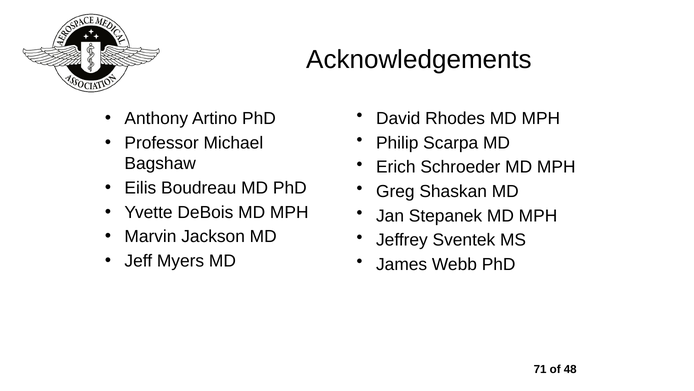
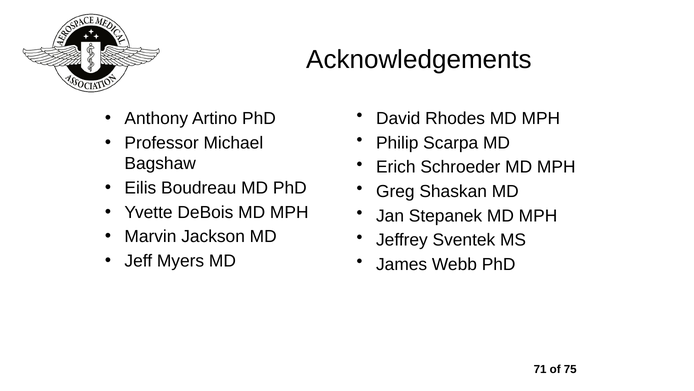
48: 48 -> 75
